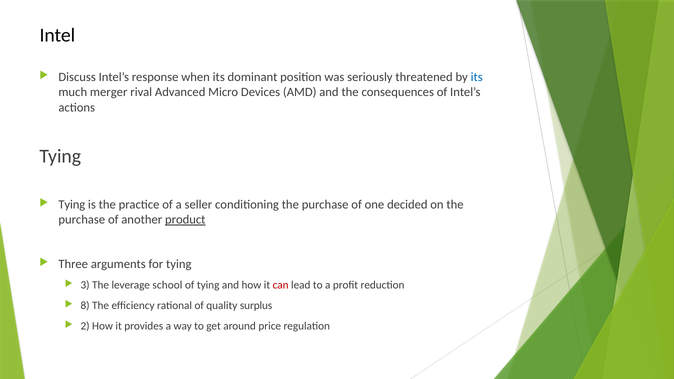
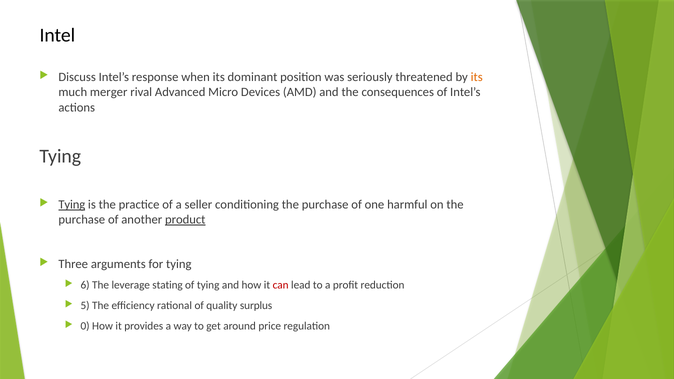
its at (477, 77) colour: blue -> orange
Tying at (72, 205) underline: none -> present
decided: decided -> harmful
3: 3 -> 6
school: school -> stating
8: 8 -> 5
2: 2 -> 0
